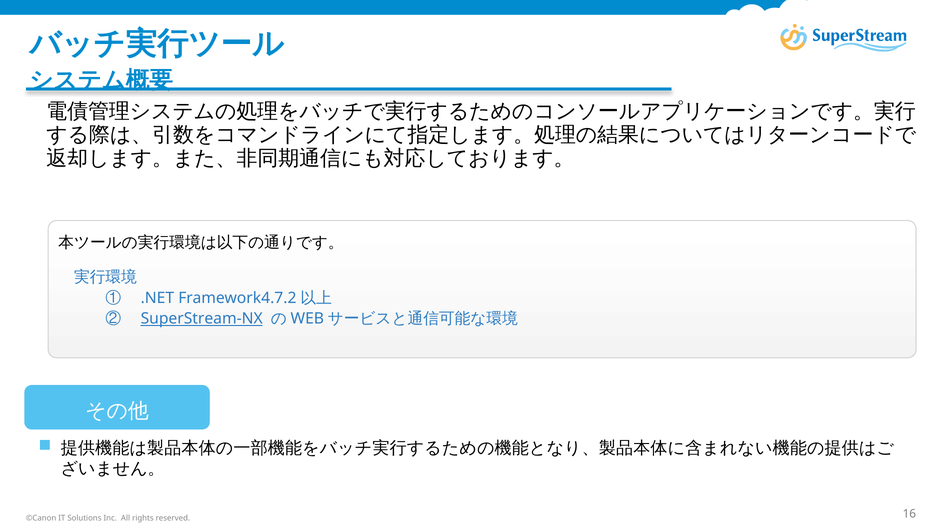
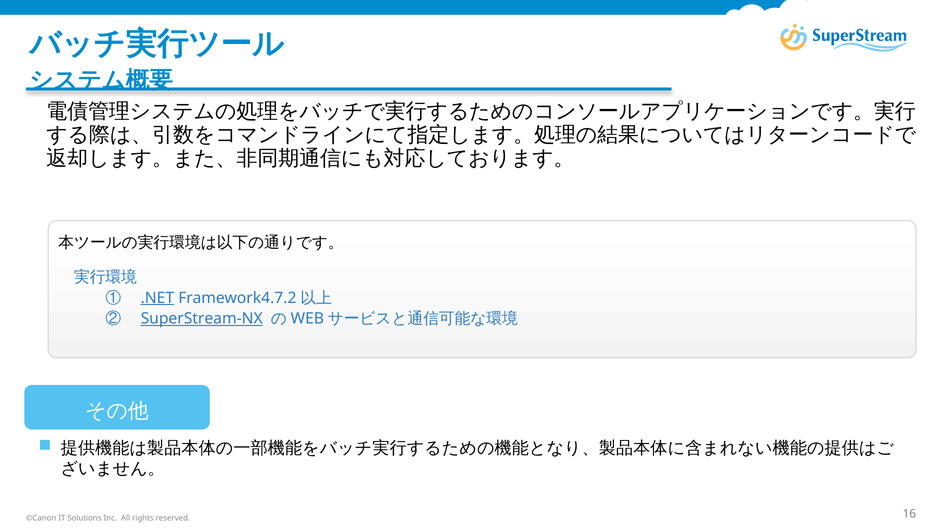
.NET underline: none -> present
